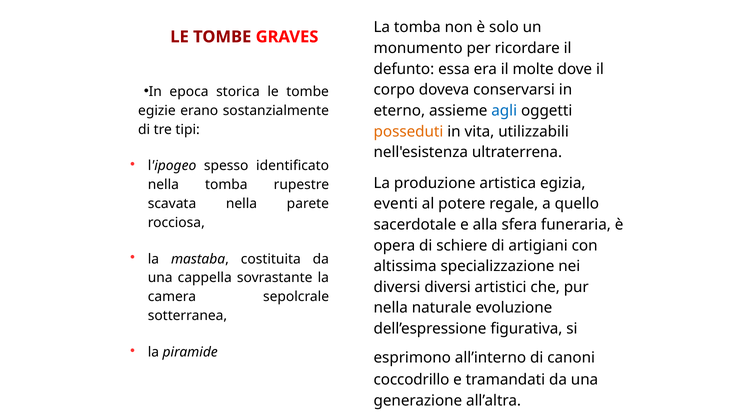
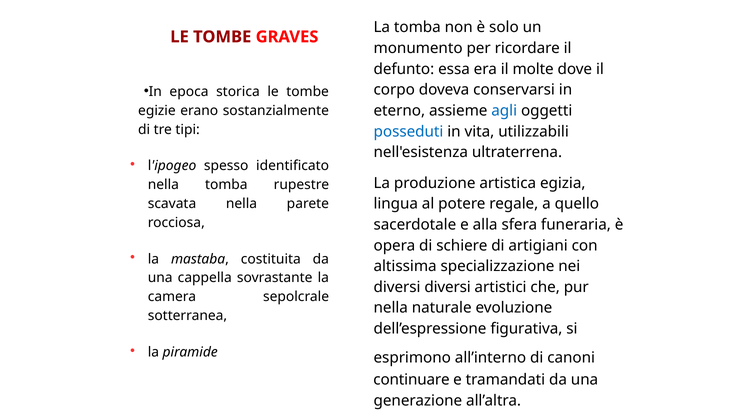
posseduti colour: orange -> blue
eventi: eventi -> lingua
coccodrillo: coccodrillo -> continuare
